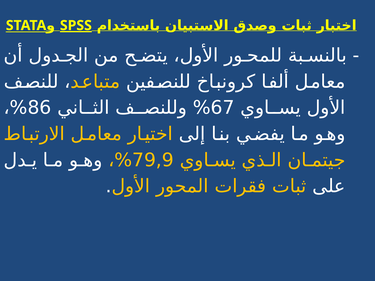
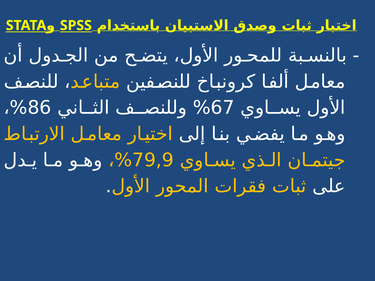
SPSS underline: present -> none
